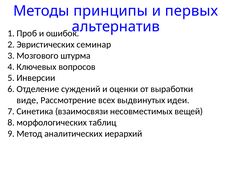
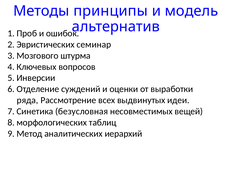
первых: первых -> модель
виде: виде -> ряда
взаимосвязи: взаимосвязи -> безусловная
